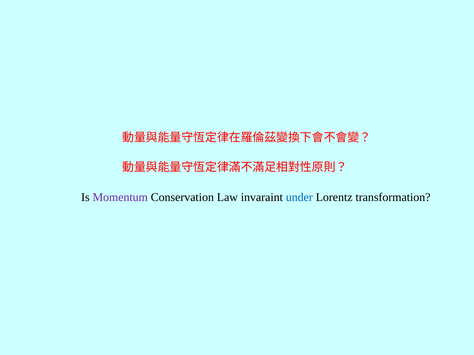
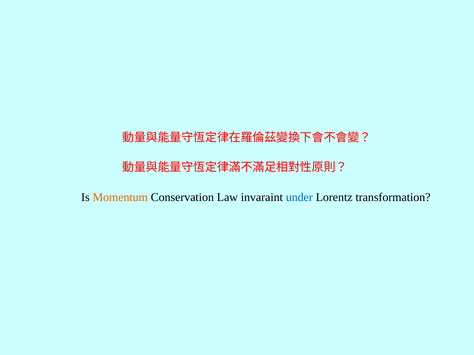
Momentum colour: purple -> orange
